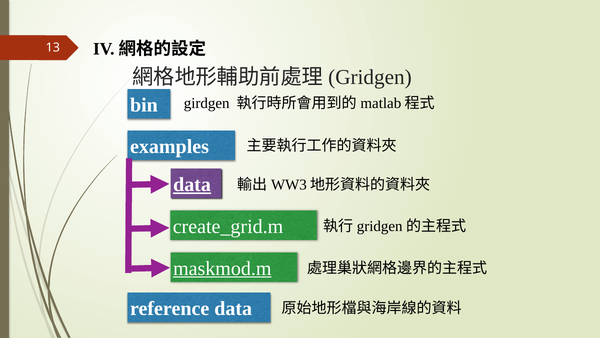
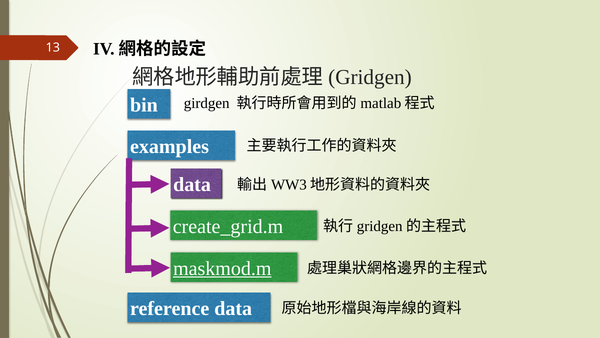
data at (192, 184) underline: present -> none
